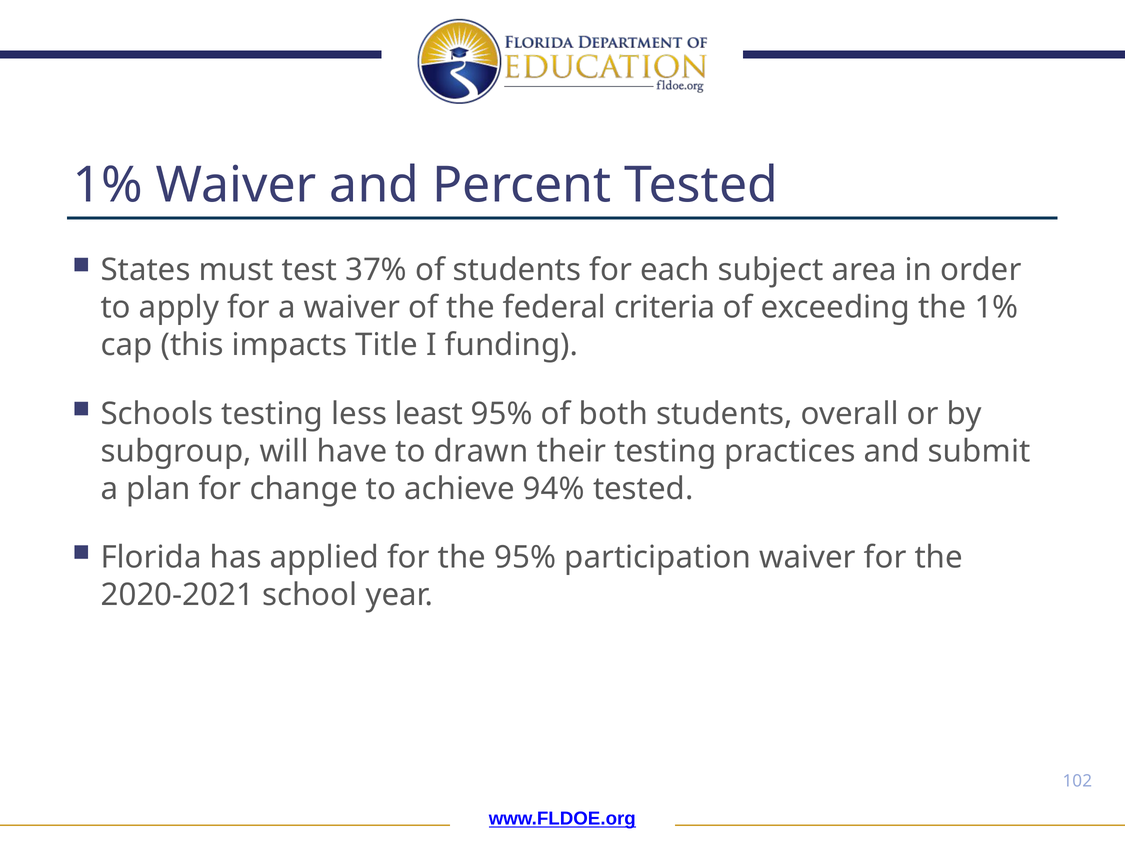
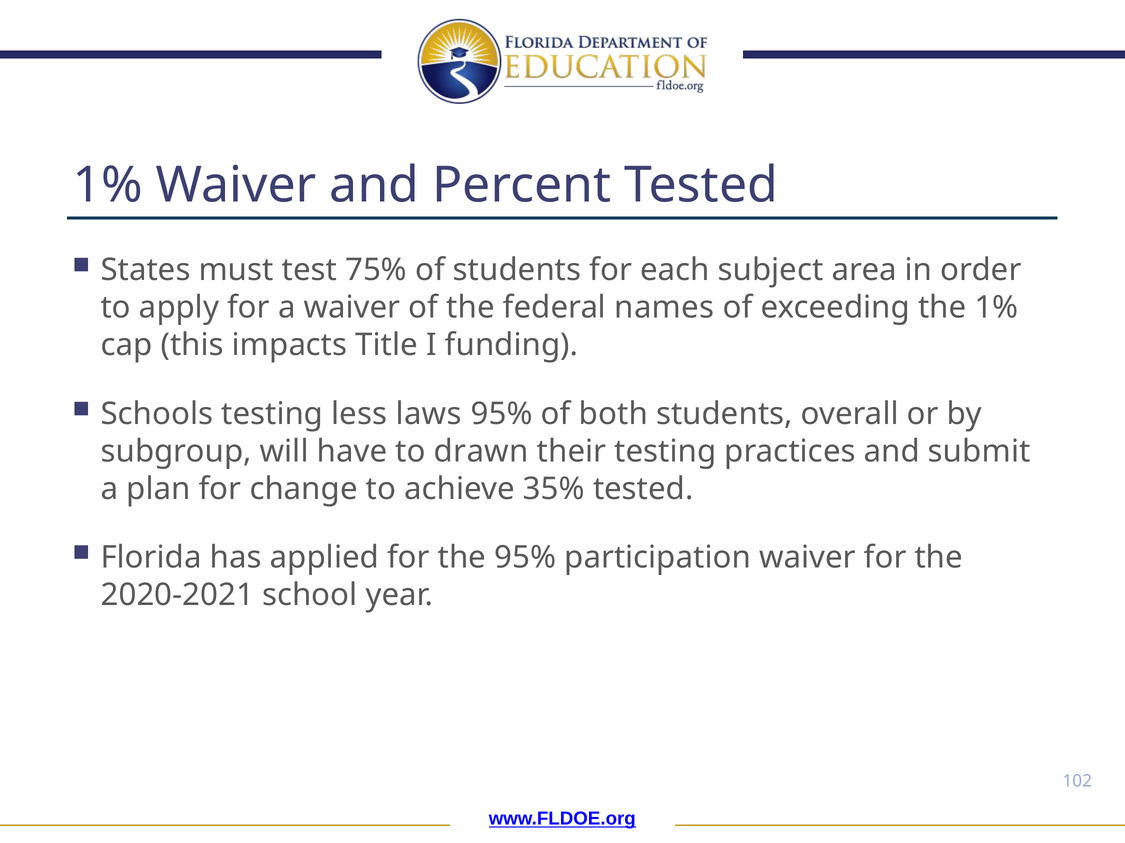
37%: 37% -> 75%
criteria: criteria -> names
least: least -> laws
94%: 94% -> 35%
